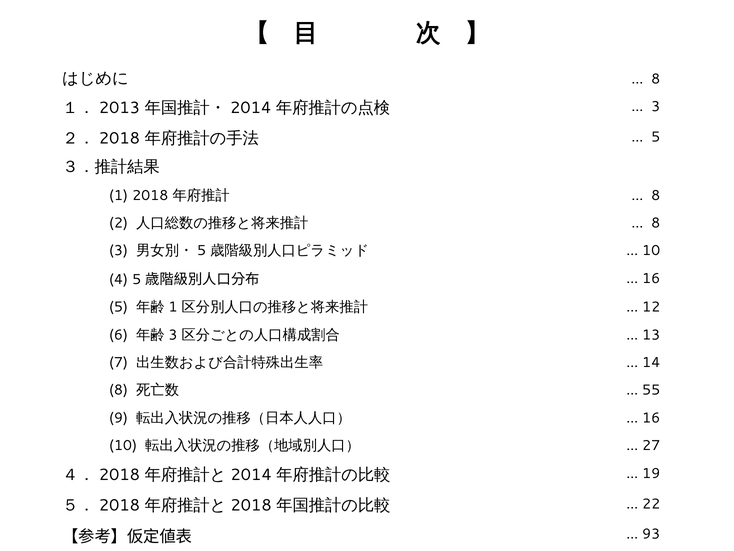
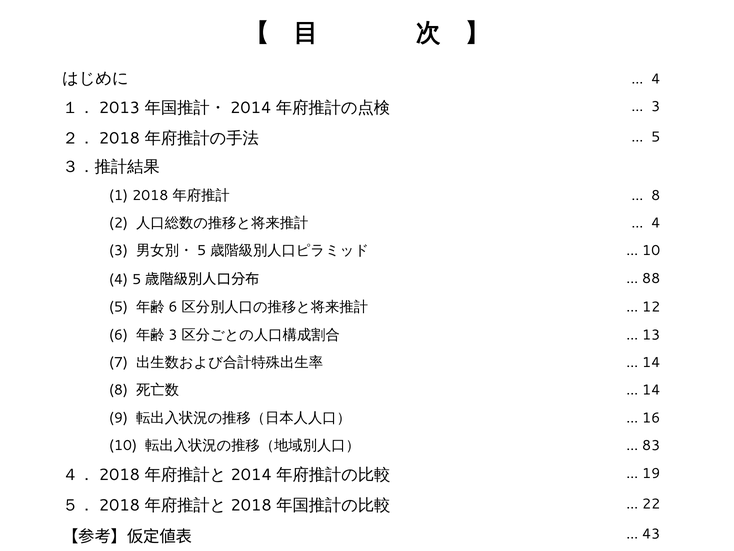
8 at (656, 79): 8 -> 4
8 at (656, 223): 8 -> 4
16 at (651, 278): 16 -> 88
1 at (173, 307): 1 -> 6
55 at (651, 390): 55 -> 14
27: 27 -> 83
93: 93 -> 43
